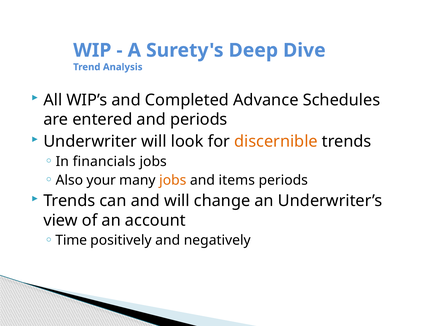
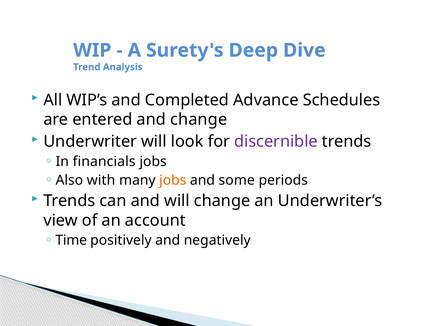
and periods: periods -> change
discernible colour: orange -> purple
your: your -> with
items: items -> some
